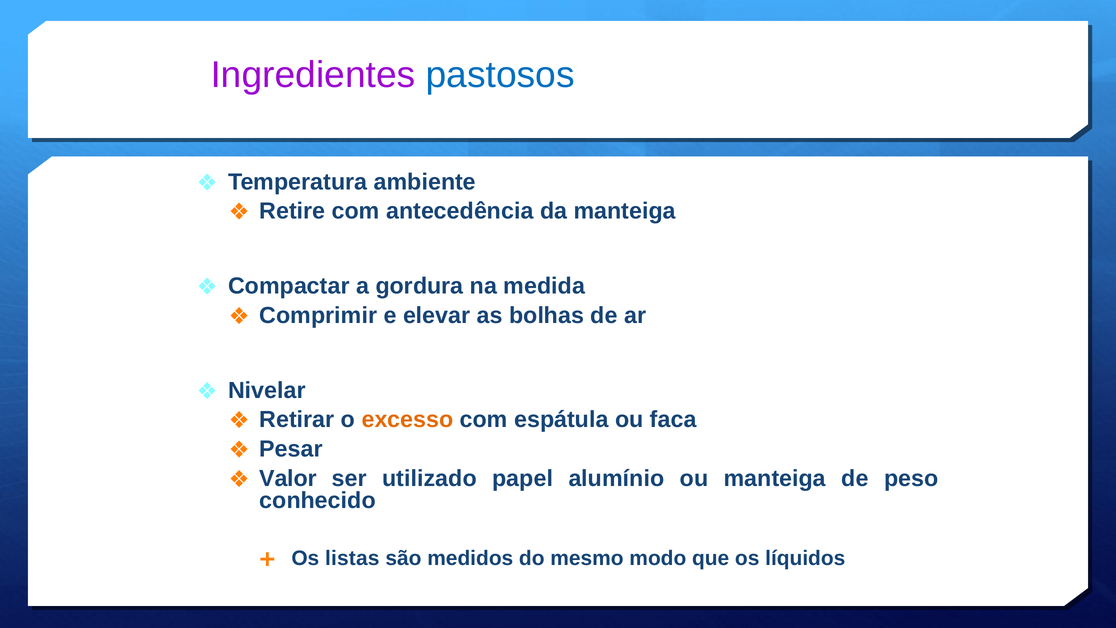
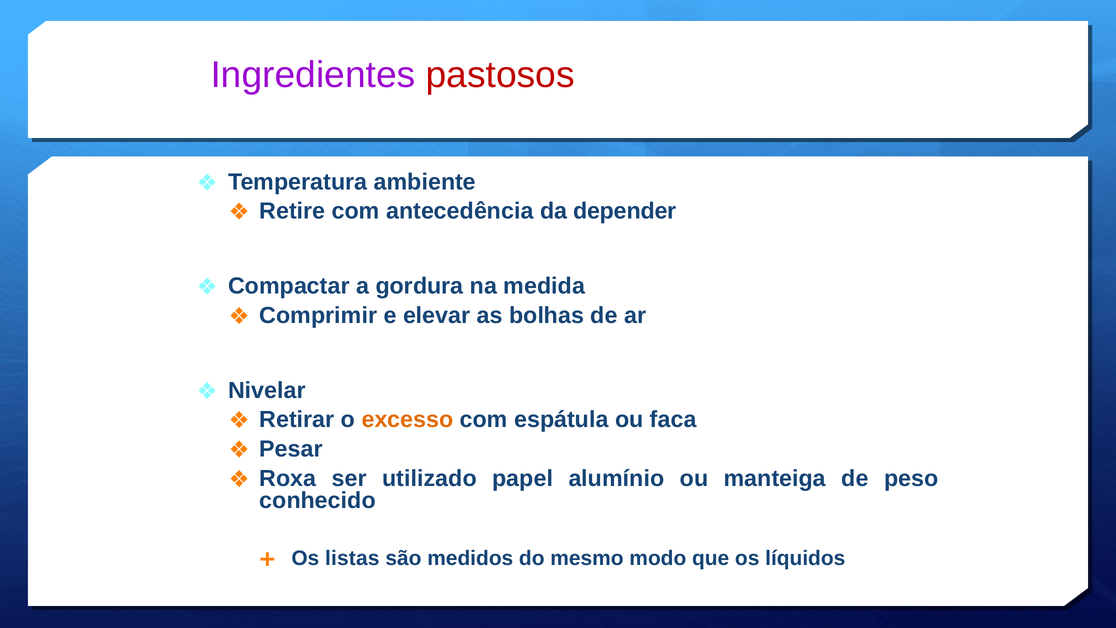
pastosos colour: blue -> red
da manteiga: manteiga -> depender
Valor: Valor -> Roxa
